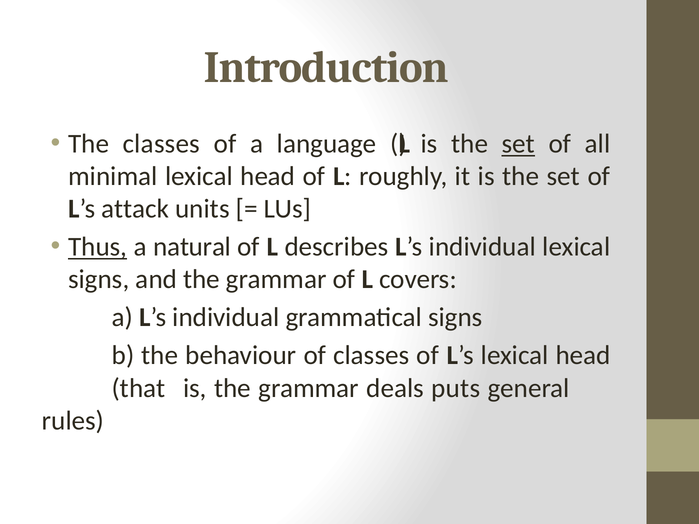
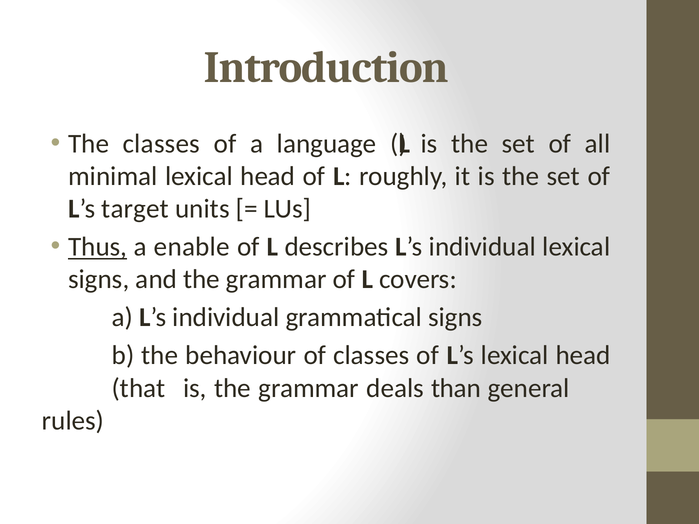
set at (518, 144) underline: present -> none
attack: attack -> target
natural: natural -> enable
puts: puts -> than
